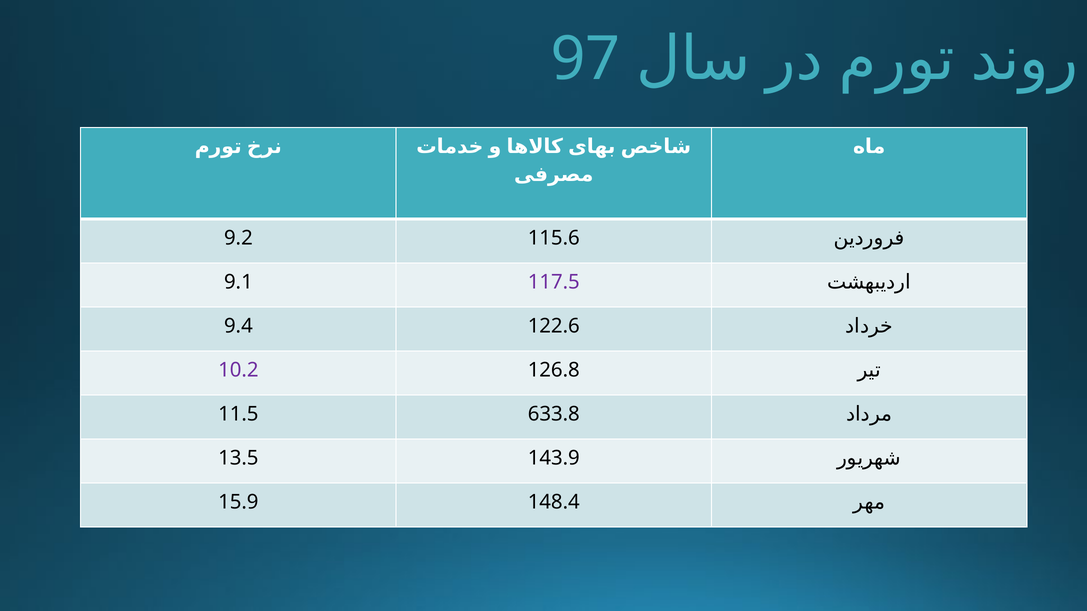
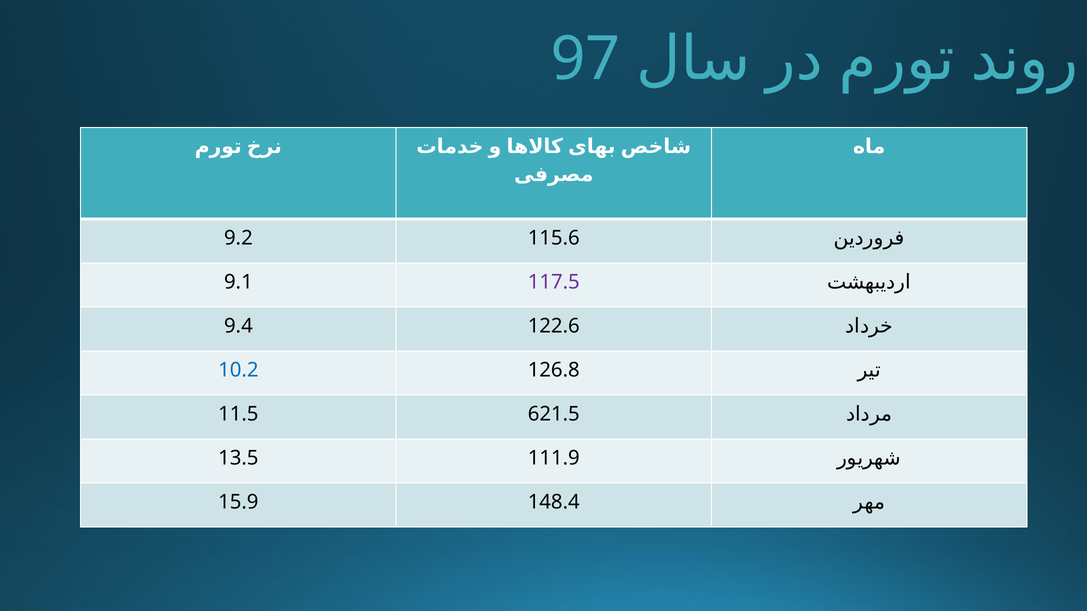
10.2 colour: purple -> blue
633.8: 633.8 -> 621.5
143.9: 143.9 -> 111.9
